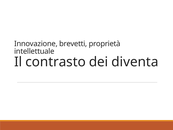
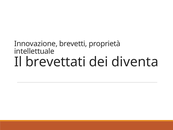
contrasto: contrasto -> brevettati
